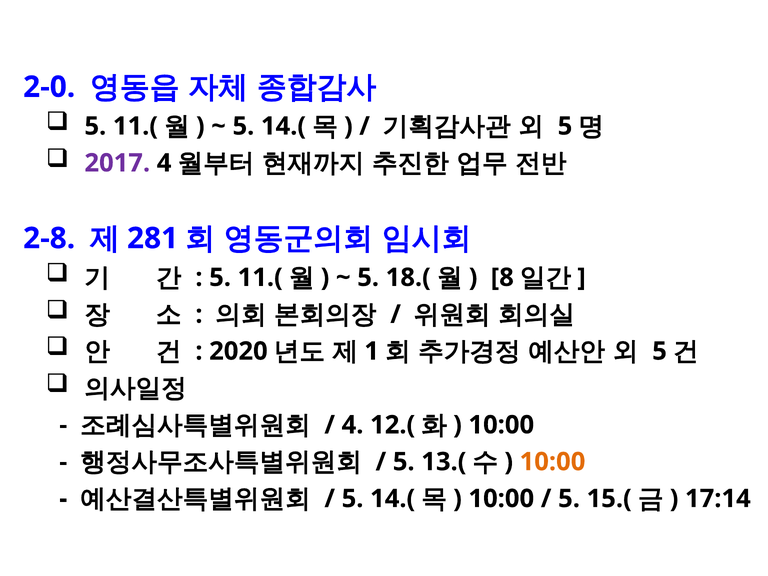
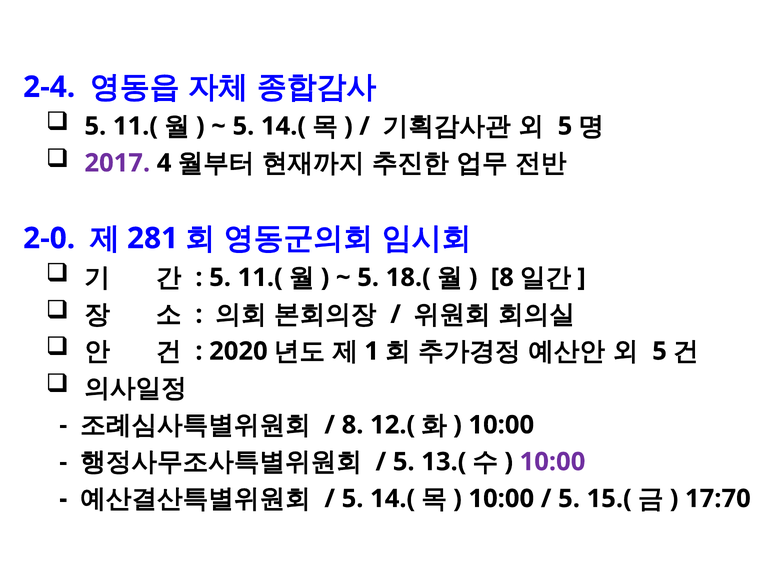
2-0: 2-0 -> 2-4
2-8: 2-8 -> 2-0
4 at (353, 425): 4 -> 8
10:00 at (552, 462) colour: orange -> purple
17:14: 17:14 -> 17:70
